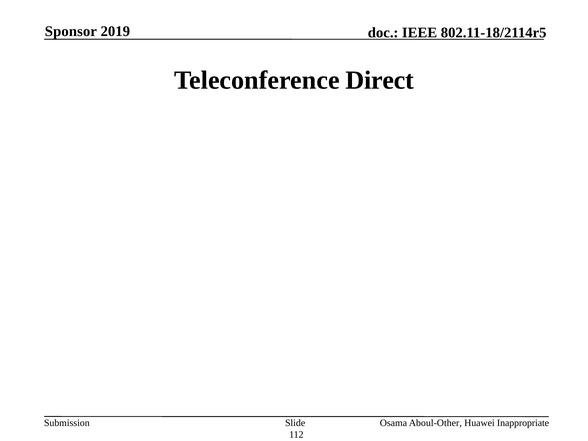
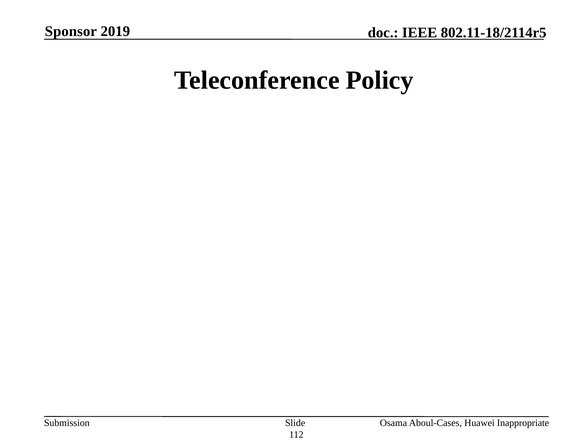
Direct: Direct -> Policy
Aboul-Other: Aboul-Other -> Aboul-Cases
